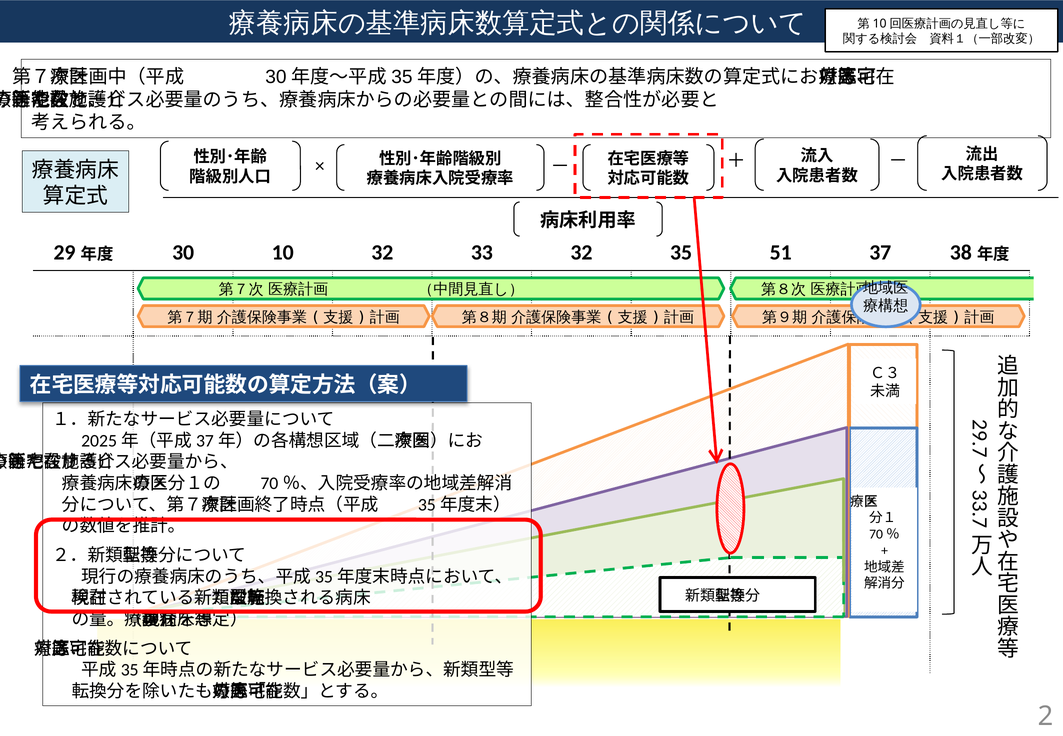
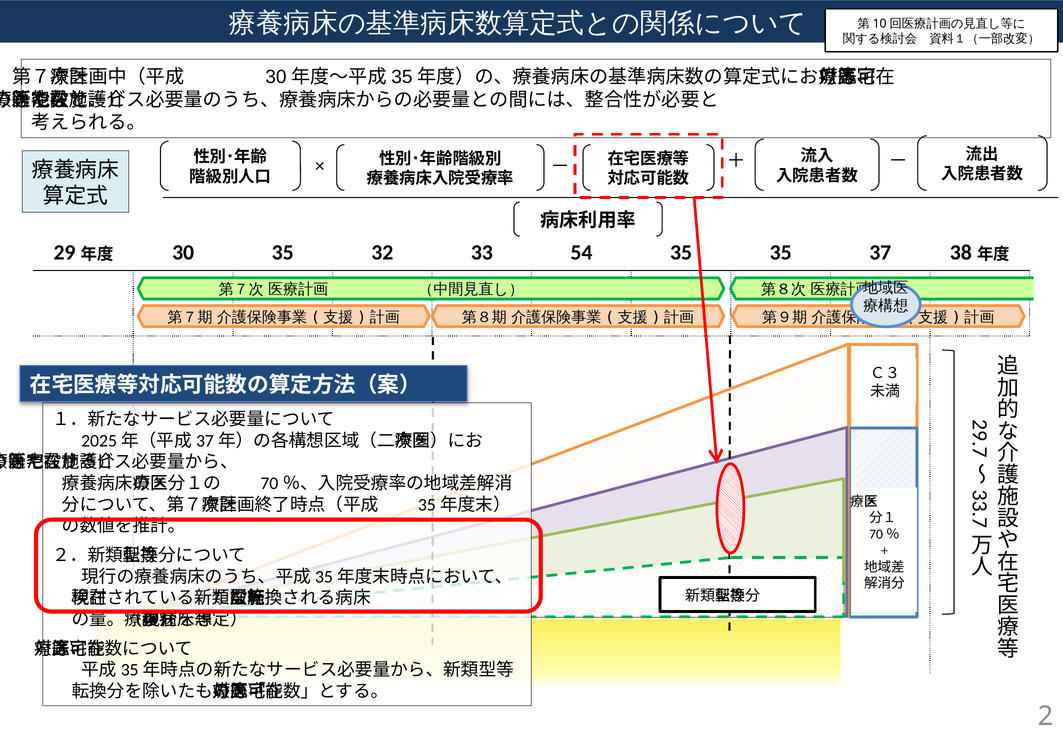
30 10: 10 -> 35
33 32: 32 -> 54
35 51: 51 -> 35
